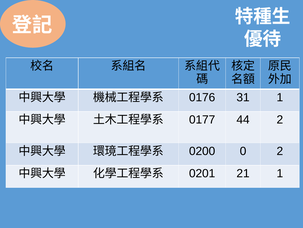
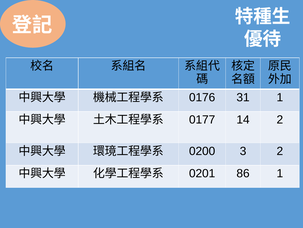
44: 44 -> 14
0: 0 -> 3
21: 21 -> 86
